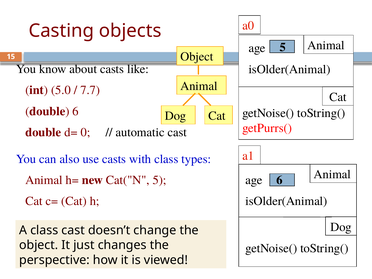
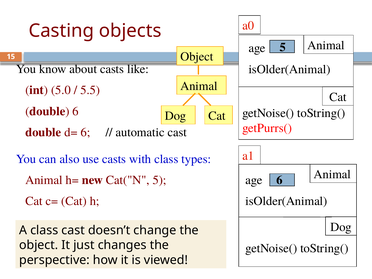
7.7: 7.7 -> 5.5
d= 0: 0 -> 6
